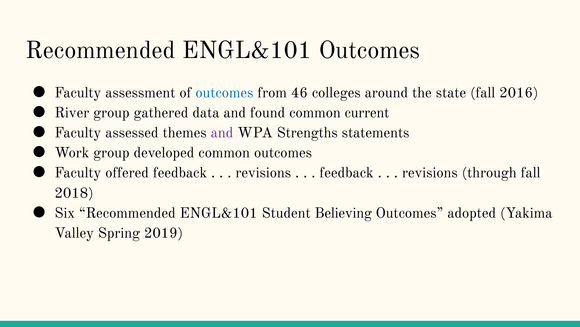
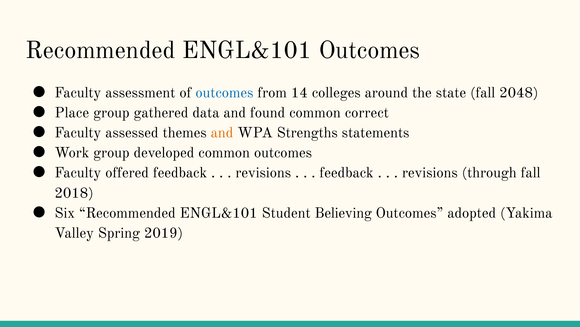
46: 46 -> 14
2016: 2016 -> 2048
River: River -> Place
current: current -> correct
and at (222, 132) colour: purple -> orange
